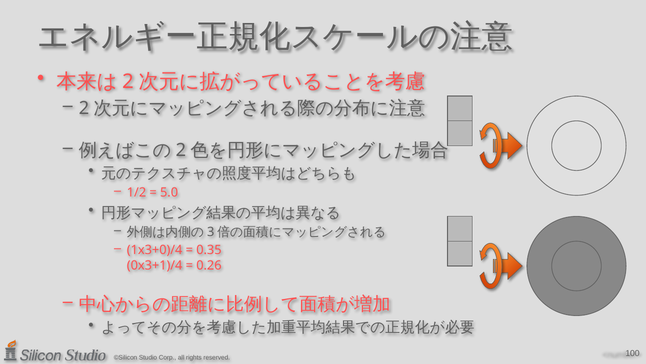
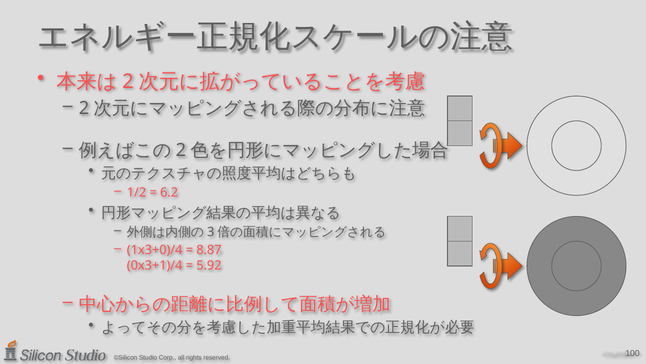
5.0: 5.0 -> 6.2
0.35: 0.35 -> 8.87
0.26: 0.26 -> 5.92
